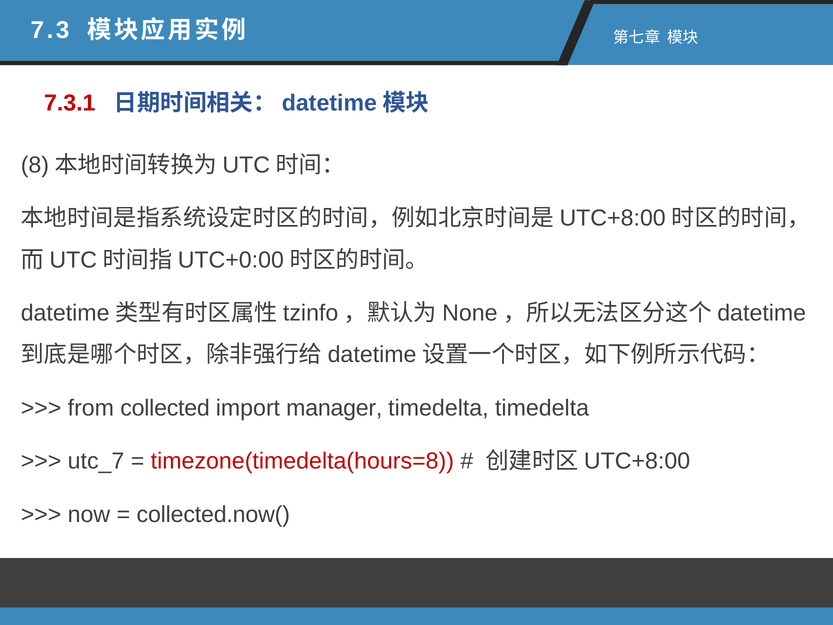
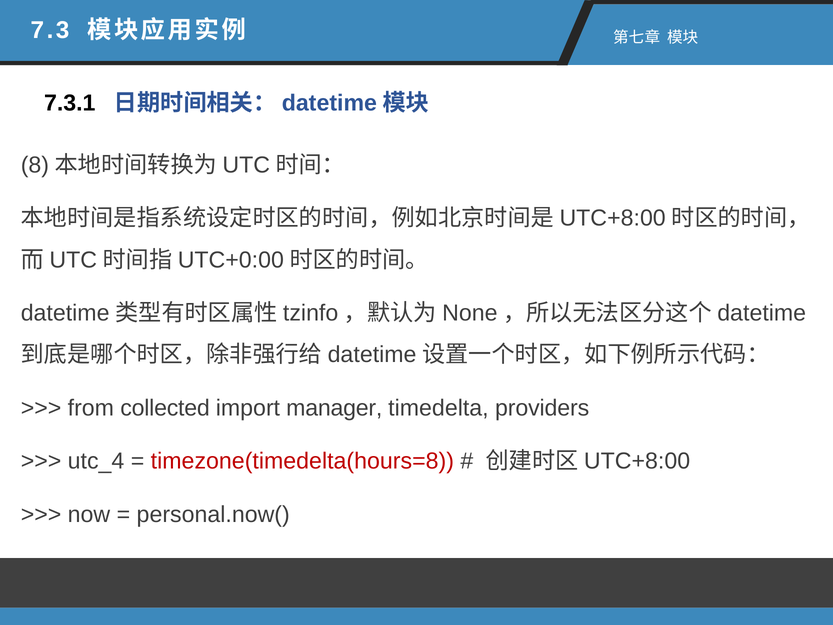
7.3.1 colour: red -> black
timedelta timedelta: timedelta -> providers
utc_7: utc_7 -> utc_4
collected.now(: collected.now( -> personal.now(
